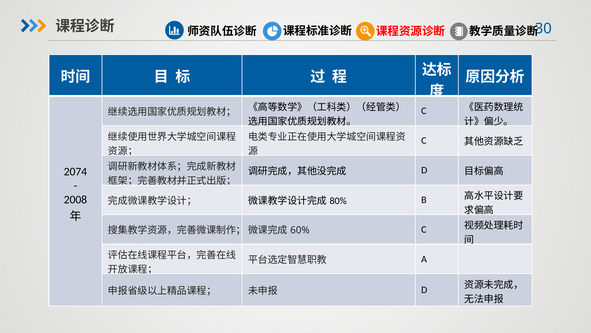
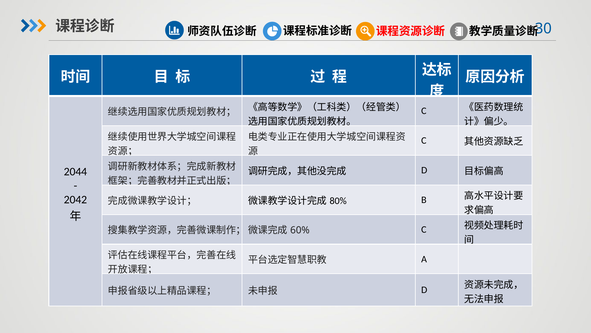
2074: 2074 -> 2044
2008: 2008 -> 2042
